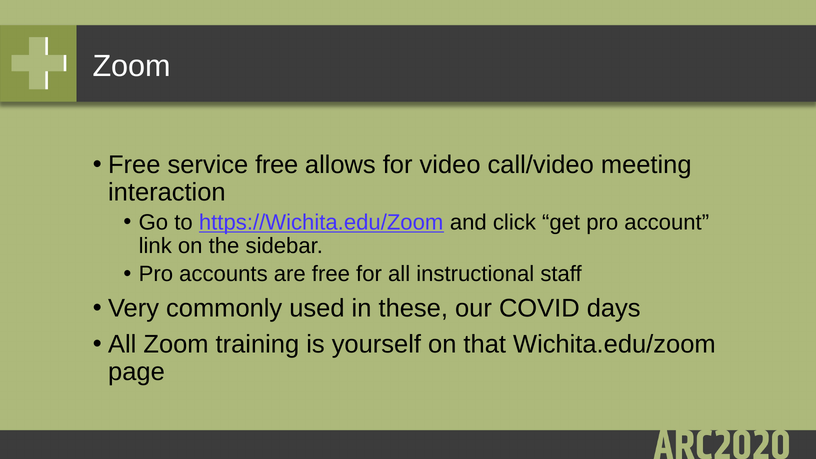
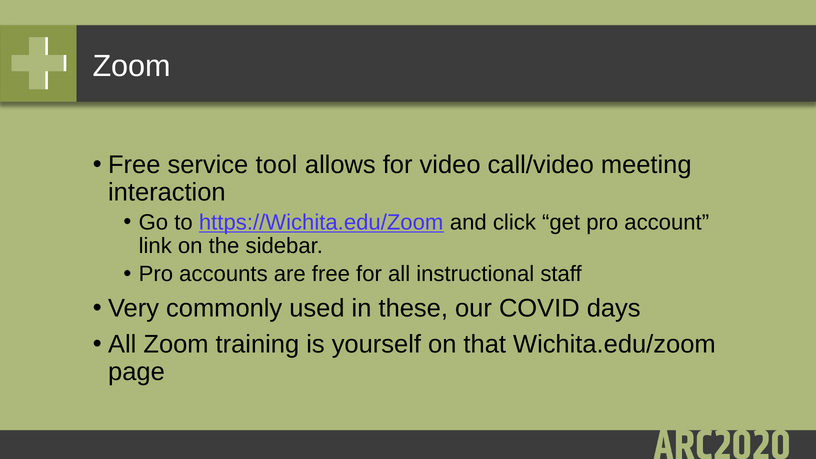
service free: free -> tool
